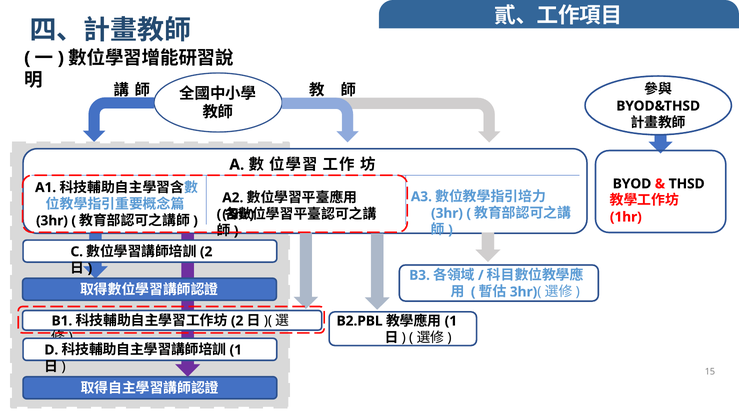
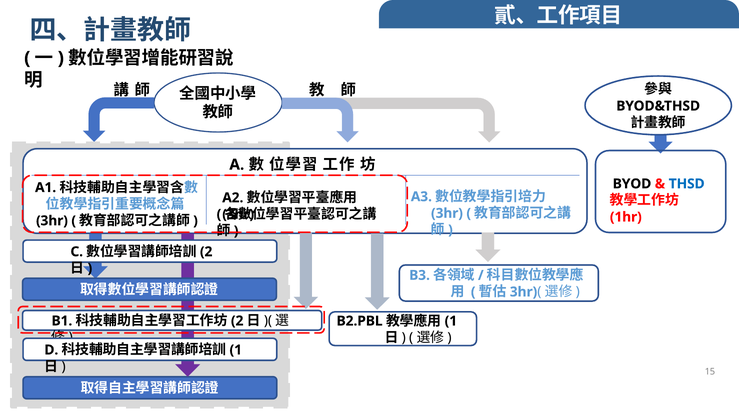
THSD colour: black -> blue
